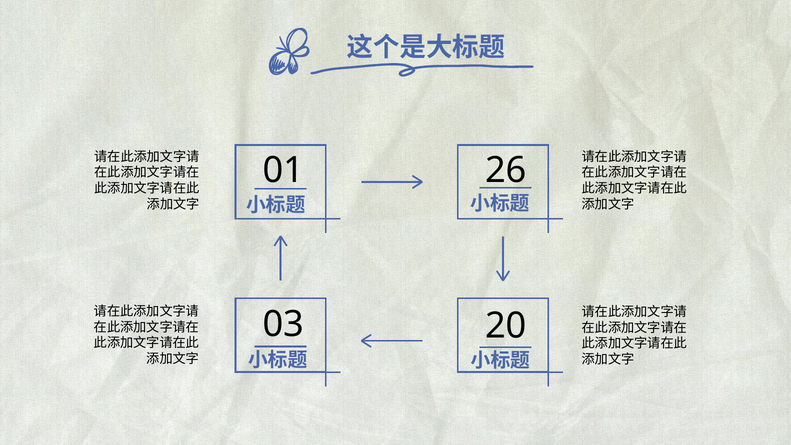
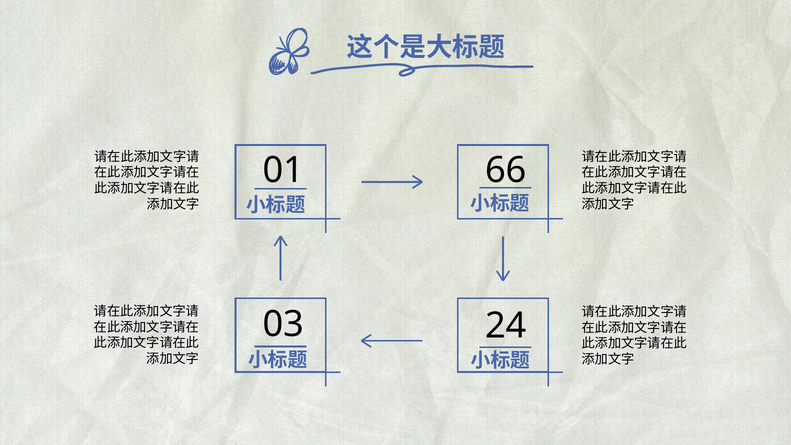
26: 26 -> 66
20: 20 -> 24
